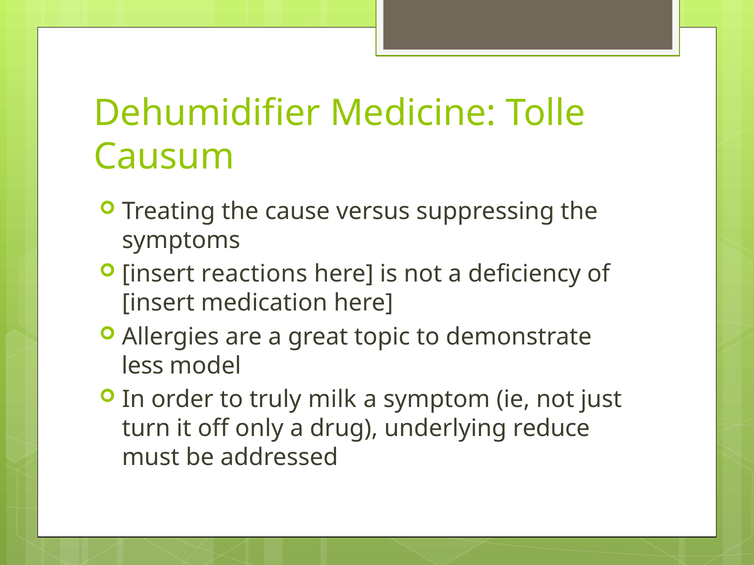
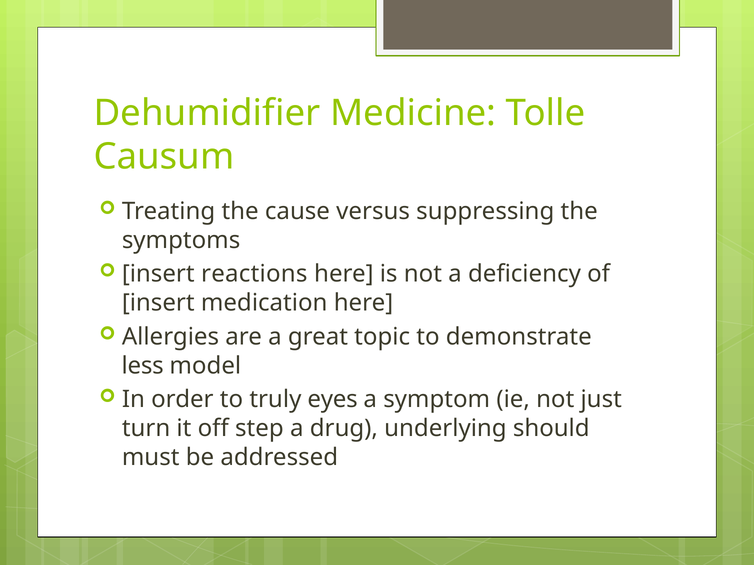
milk: milk -> eyes
only: only -> step
reduce: reduce -> should
